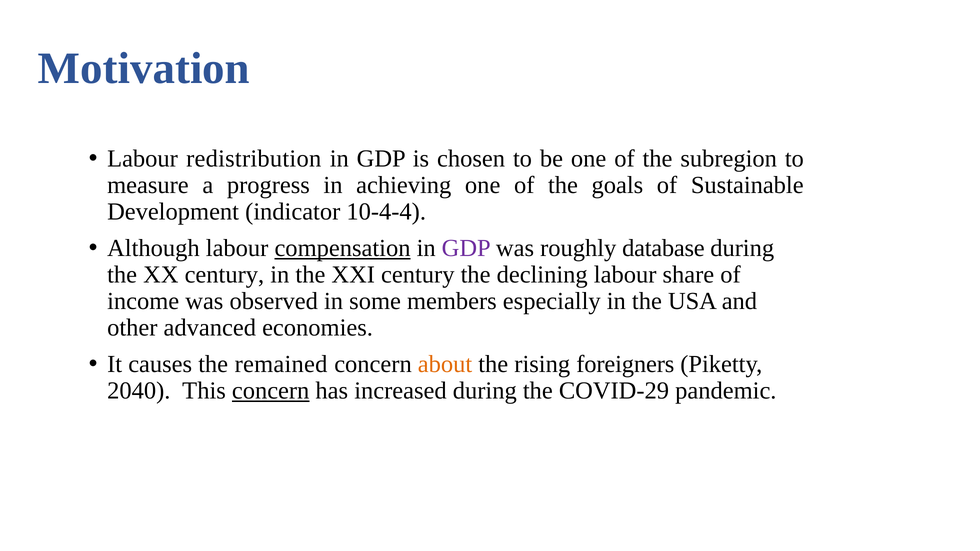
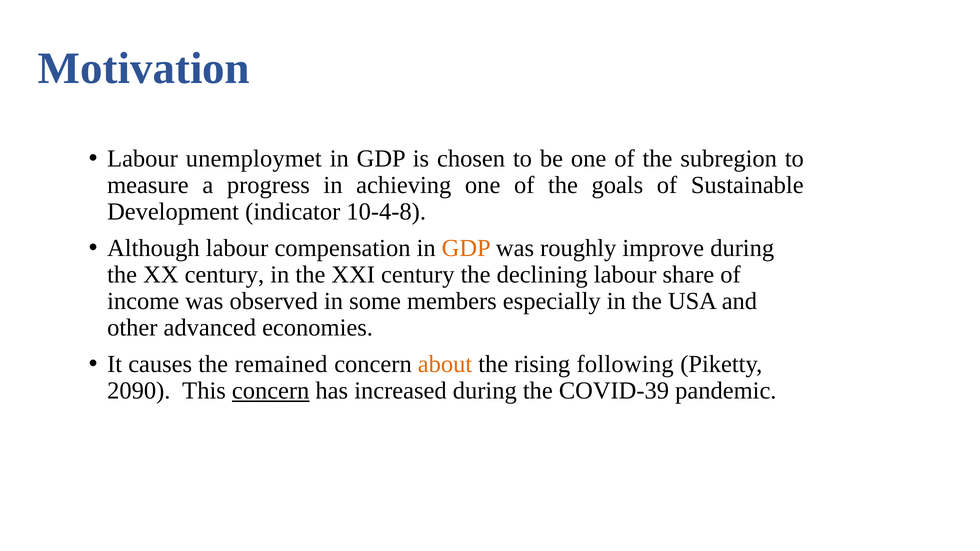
redistribution: redistribution -> unemploymet
10-4-4: 10-4-4 -> 10-4-8
compensation underline: present -> none
GDP at (466, 248) colour: purple -> orange
database: database -> improve
foreigners: foreigners -> following
2040: 2040 -> 2090
COVID-29: COVID-29 -> COVID-39
